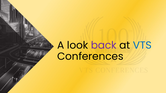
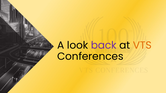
VTS colour: blue -> orange
